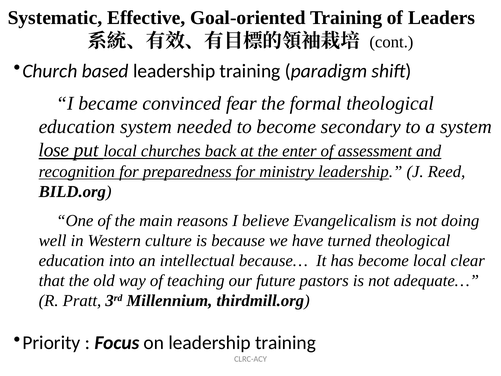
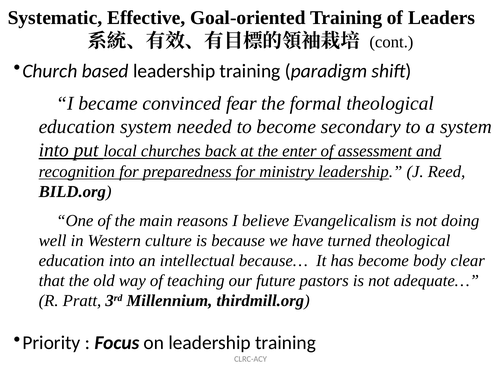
lose at (54, 150): lose -> into
become local: local -> body
